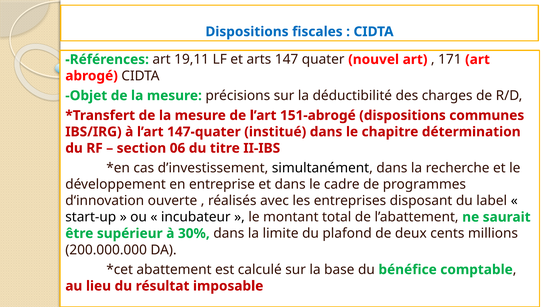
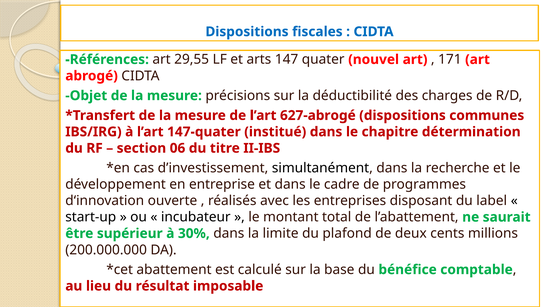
19,11: 19,11 -> 29,55
151-abrogé: 151-abrogé -> 627-abrogé
